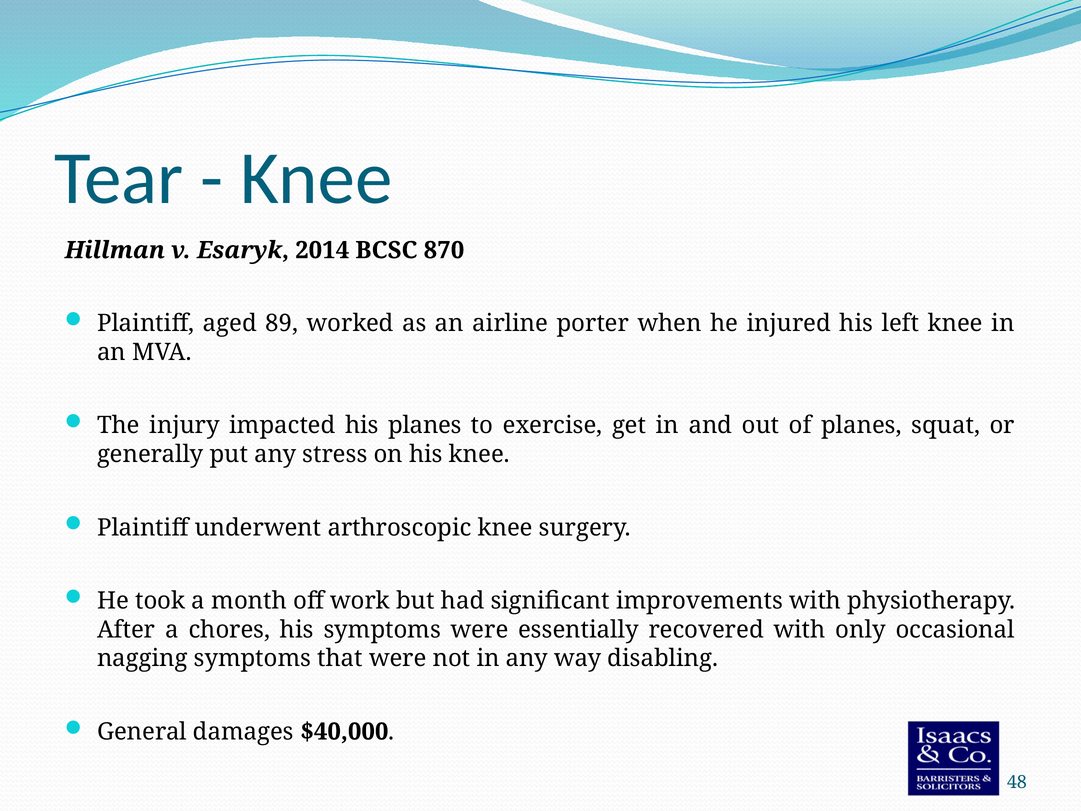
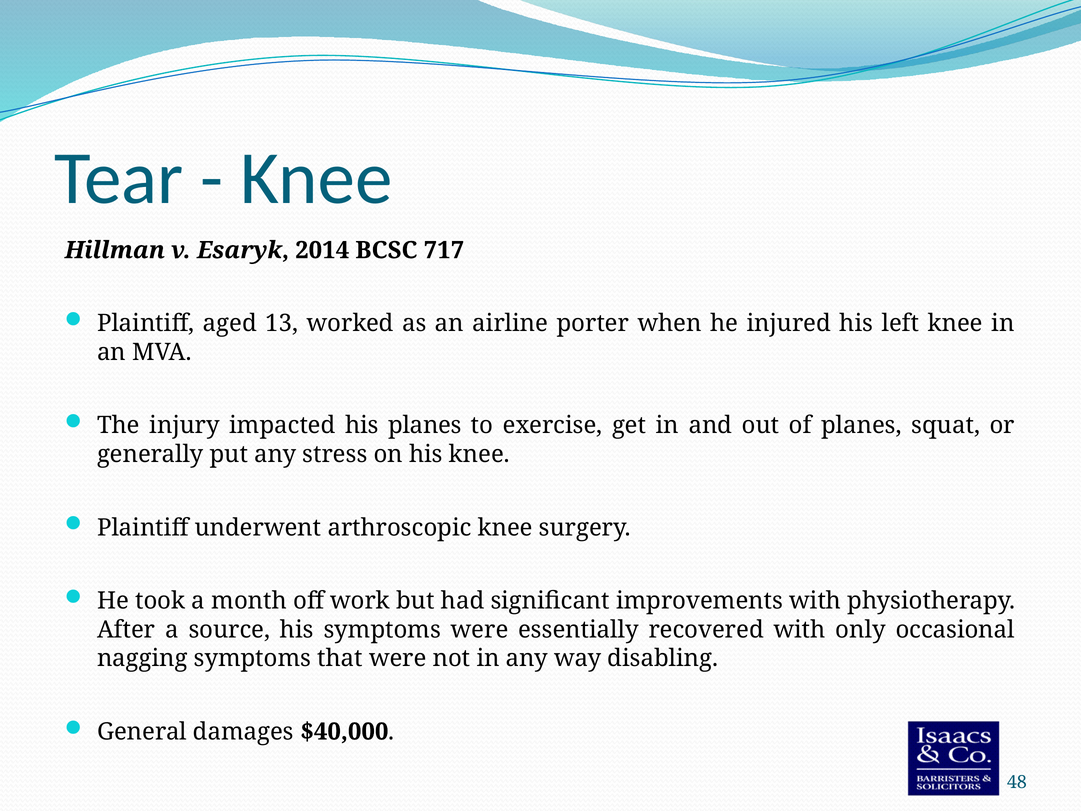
870: 870 -> 717
89: 89 -> 13
chores: chores -> source
